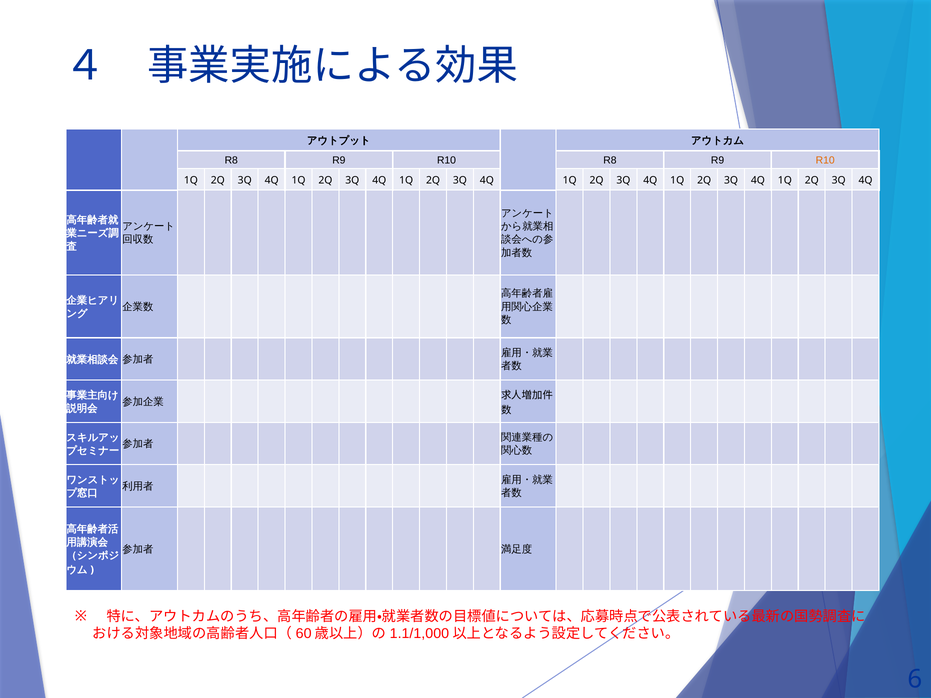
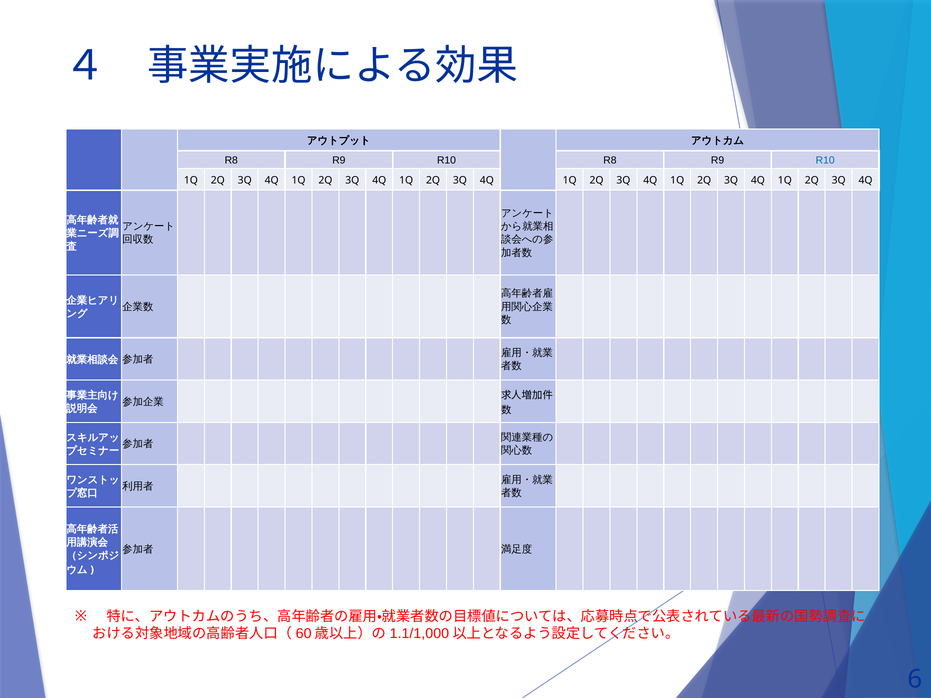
R10 at (825, 160) colour: orange -> blue
